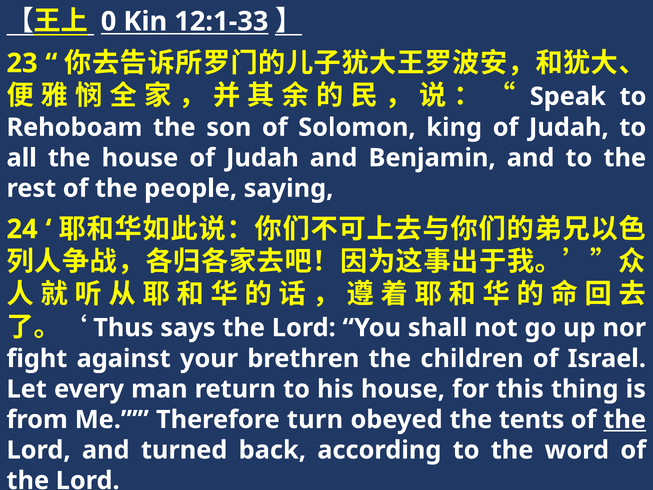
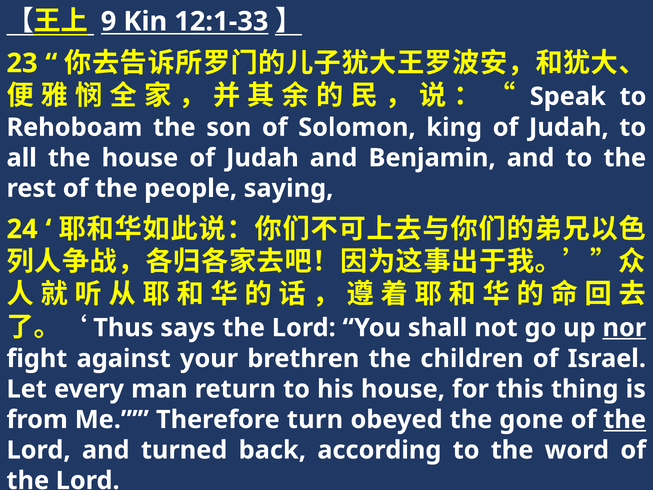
0: 0 -> 9
nor underline: none -> present
tents: tents -> gone
